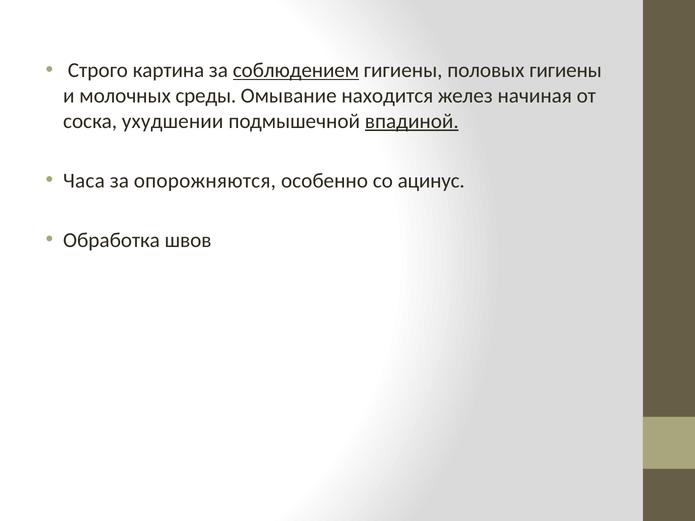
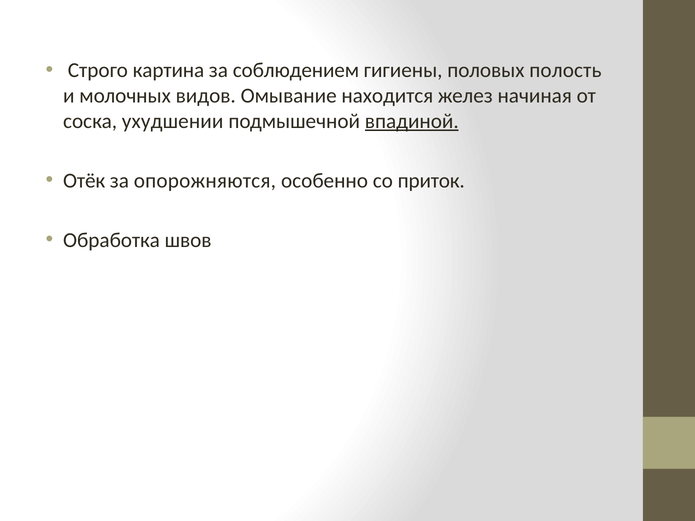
соблюдением underline: present -> none
половых гигиены: гигиены -> полость
среды: среды -> видов
Часа: Часа -> Отёк
ацинус: ацинус -> приток
